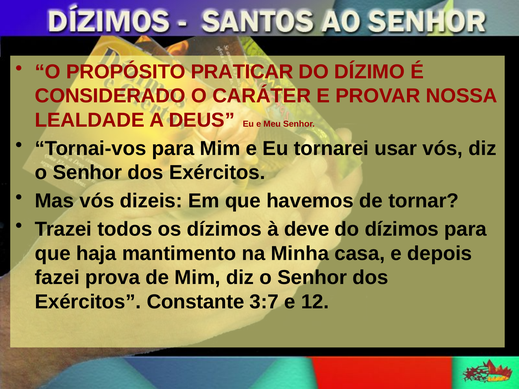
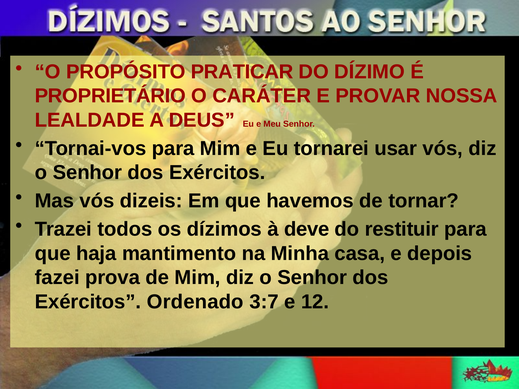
CONSIDERADO: CONSIDERADO -> PROPRIETÁRIO
do dízimos: dízimos -> restituir
Constante: Constante -> Ordenado
